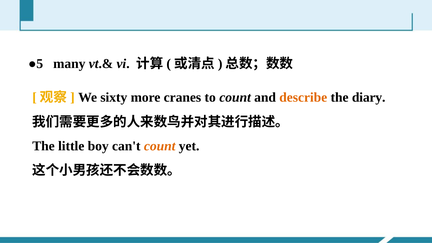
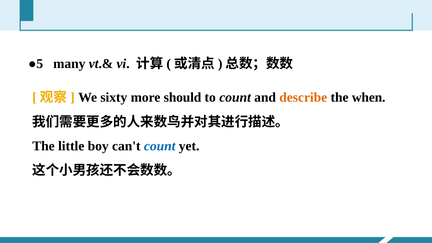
cranes: cranes -> should
diary: diary -> when
count at (160, 146) colour: orange -> blue
